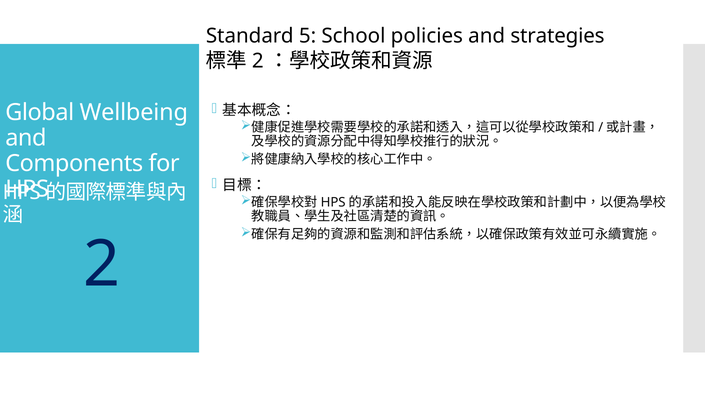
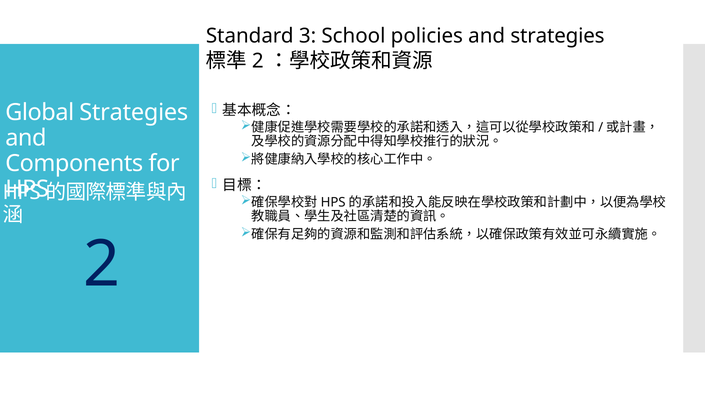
5: 5 -> 3
Global Wellbeing: Wellbeing -> Strategies
